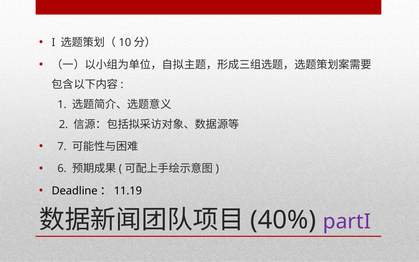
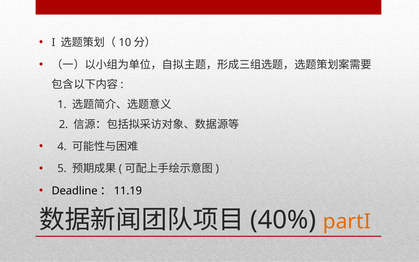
7: 7 -> 4
6: 6 -> 5
partI colour: purple -> orange
